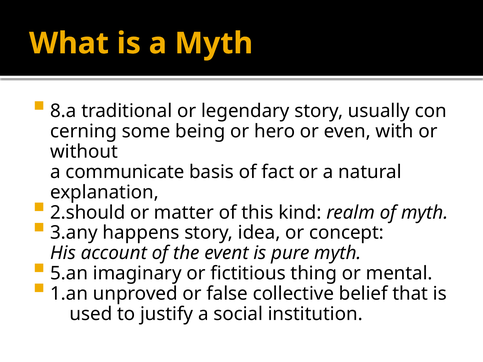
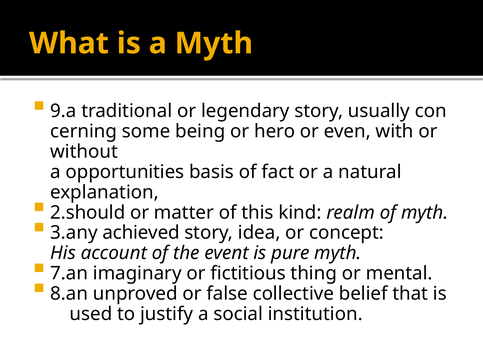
8.a: 8.a -> 9.a
communicate: communicate -> opportunities
happens: happens -> achieved
5.an: 5.an -> 7.an
1.an: 1.an -> 8.an
